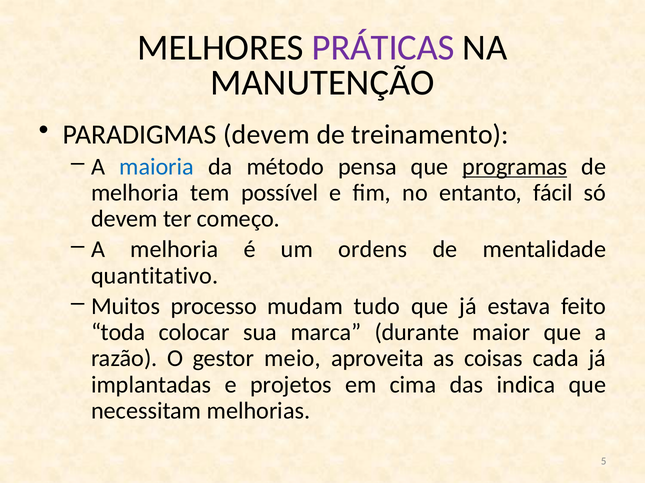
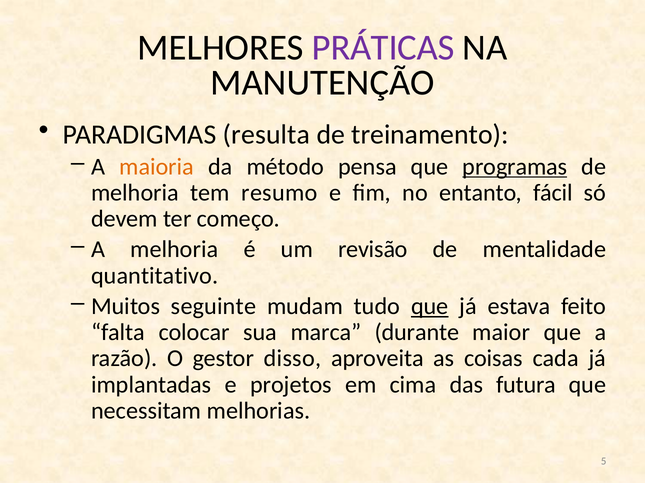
PARADIGMAS devem: devem -> resulta
maioria colour: blue -> orange
possível: possível -> resumo
ordens: ordens -> revisão
processo: processo -> seguinte
que at (430, 307) underline: none -> present
toda: toda -> falta
meio: meio -> disso
indica: indica -> futura
